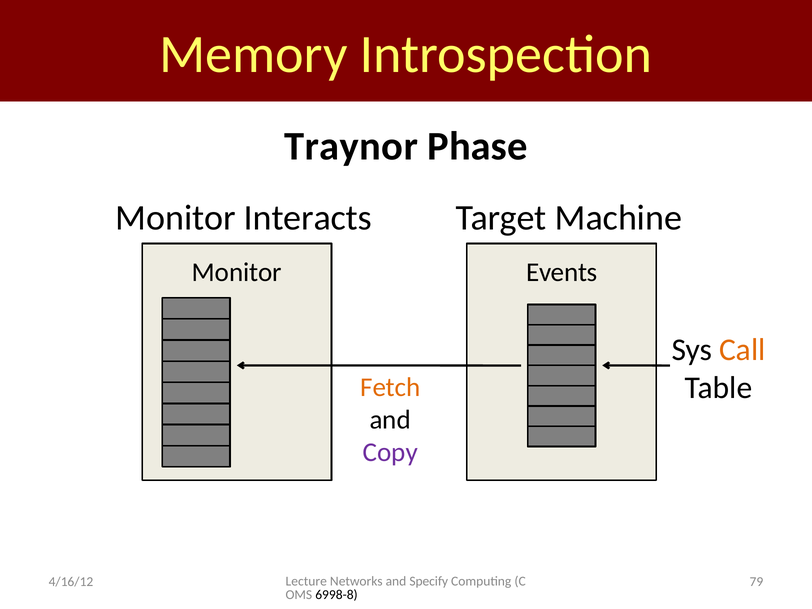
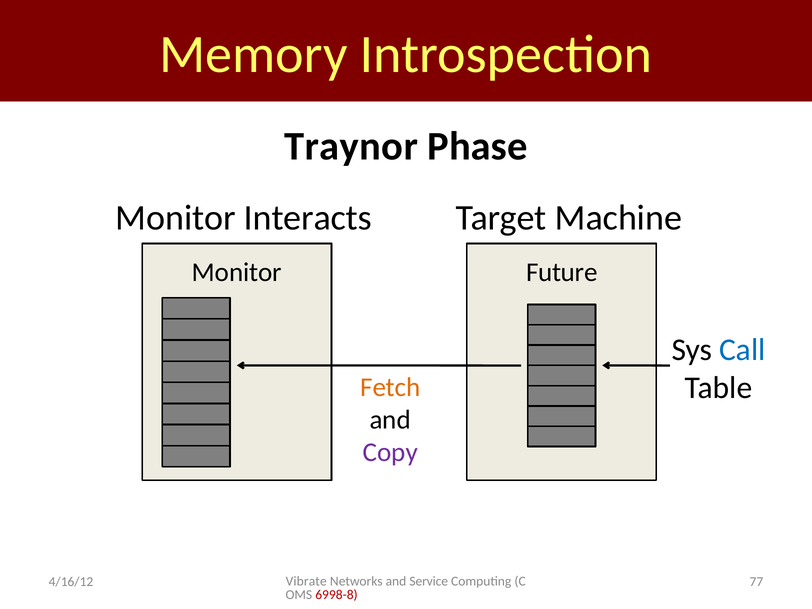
Events: Events -> Future
Call colour: orange -> blue
Lecture: Lecture -> Vibrate
Specify: Specify -> Service
79: 79 -> 77
6998-8 colour: black -> red
